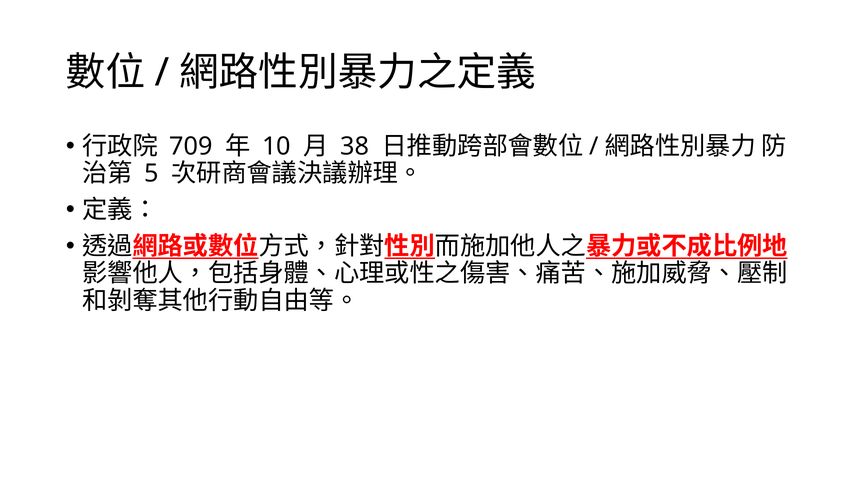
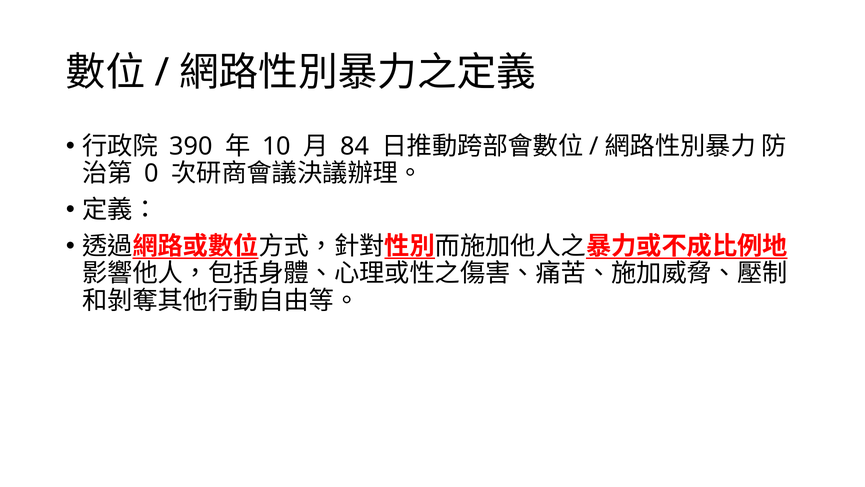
709: 709 -> 390
38: 38 -> 84
5: 5 -> 0
